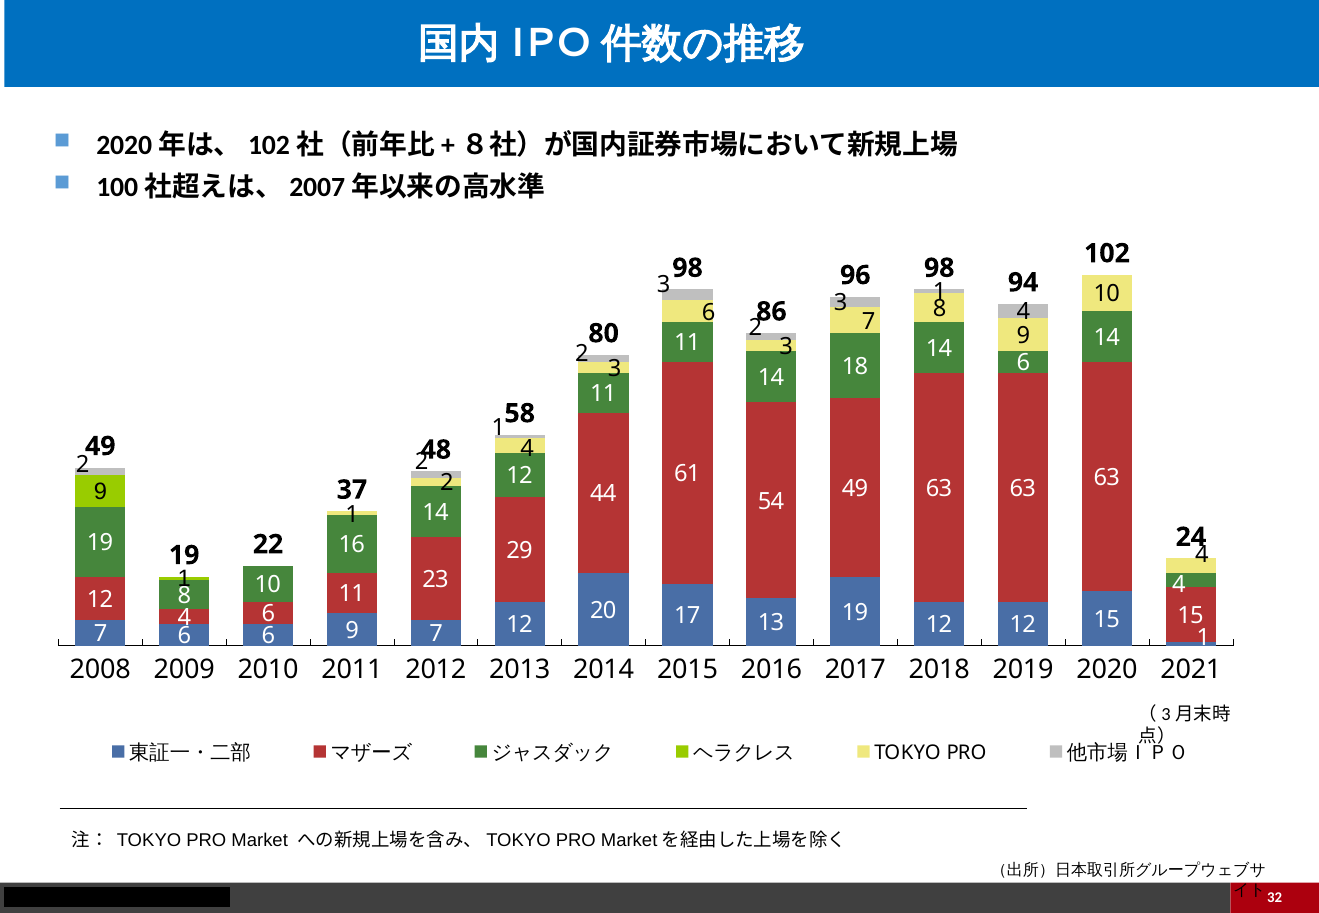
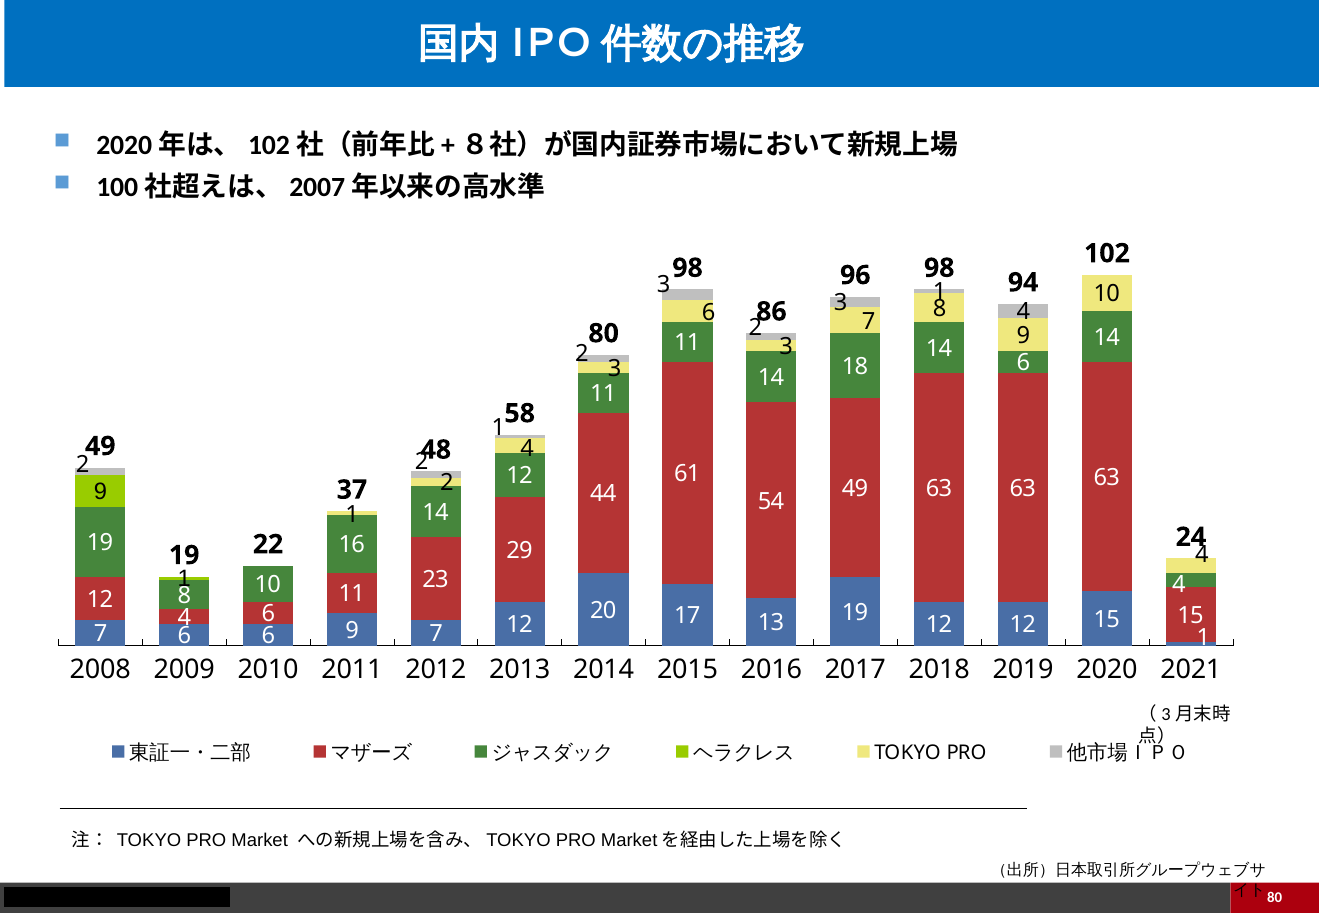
32 at (1275, 898): 32 -> 80
